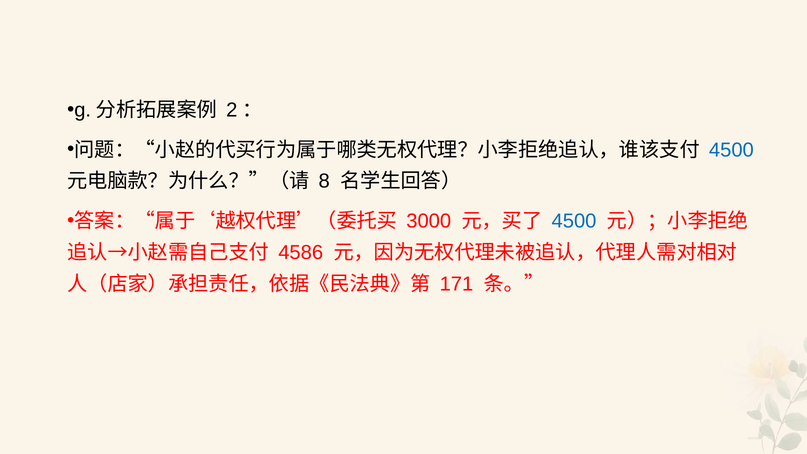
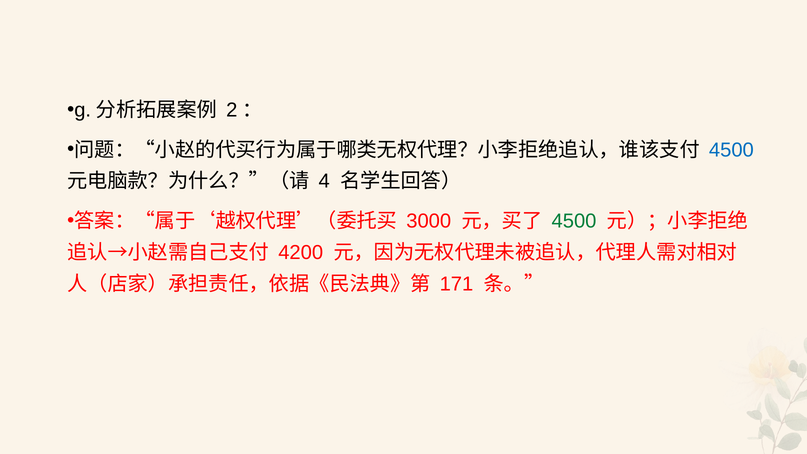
8: 8 -> 4
4500 at (574, 221) colour: blue -> green
4586: 4586 -> 4200
